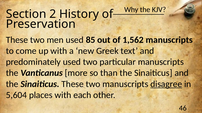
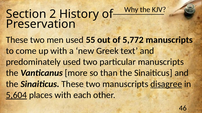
85: 85 -> 55
1,562: 1,562 -> 5,772
5,604 underline: none -> present
